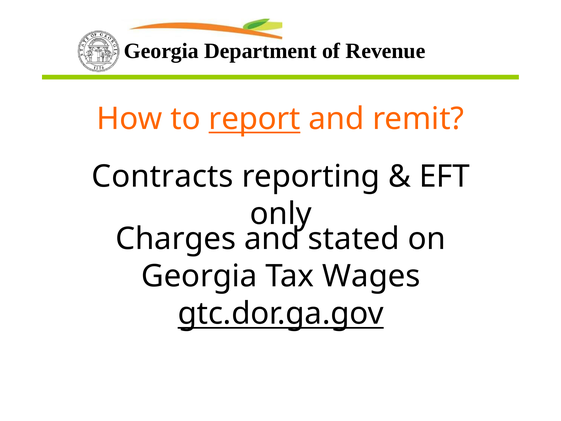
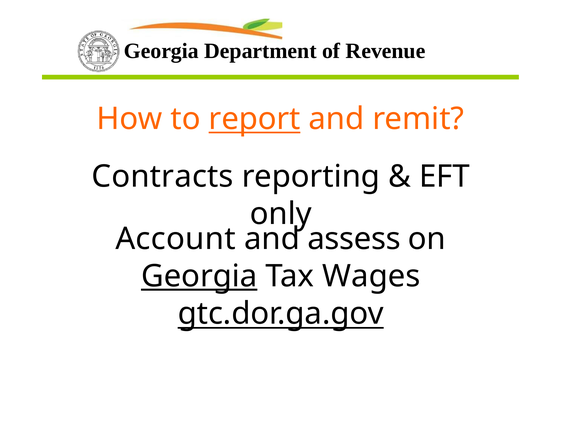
Charges: Charges -> Account
stated: stated -> assess
Georgia at (199, 276) underline: none -> present
